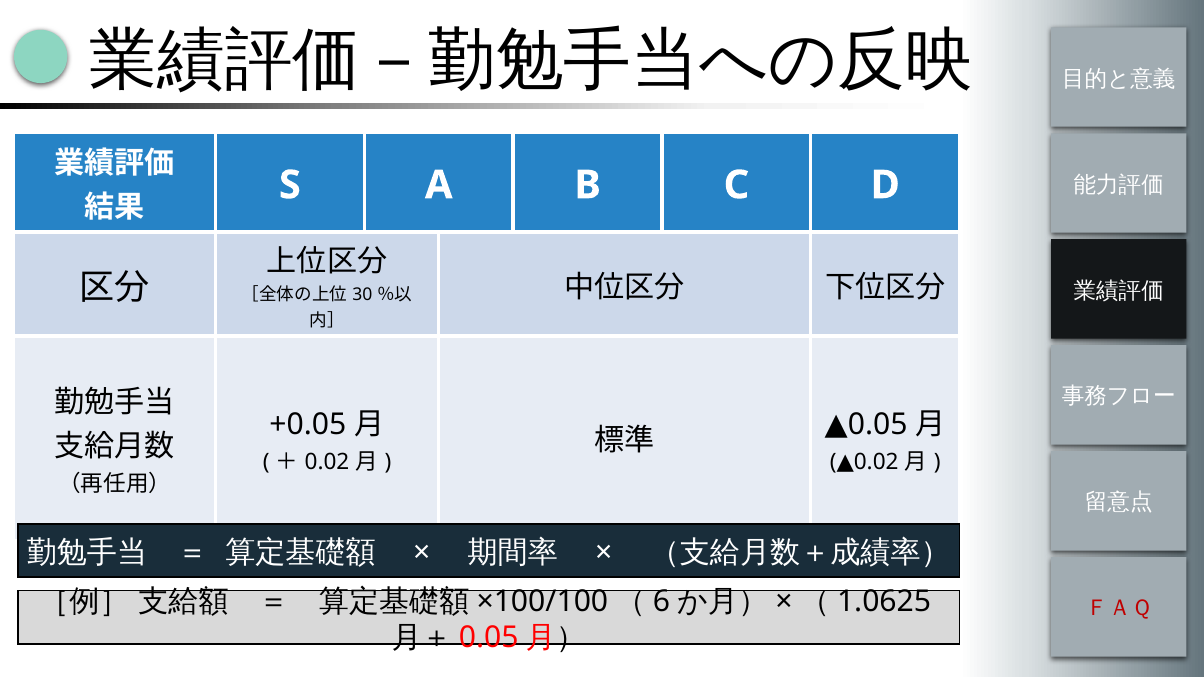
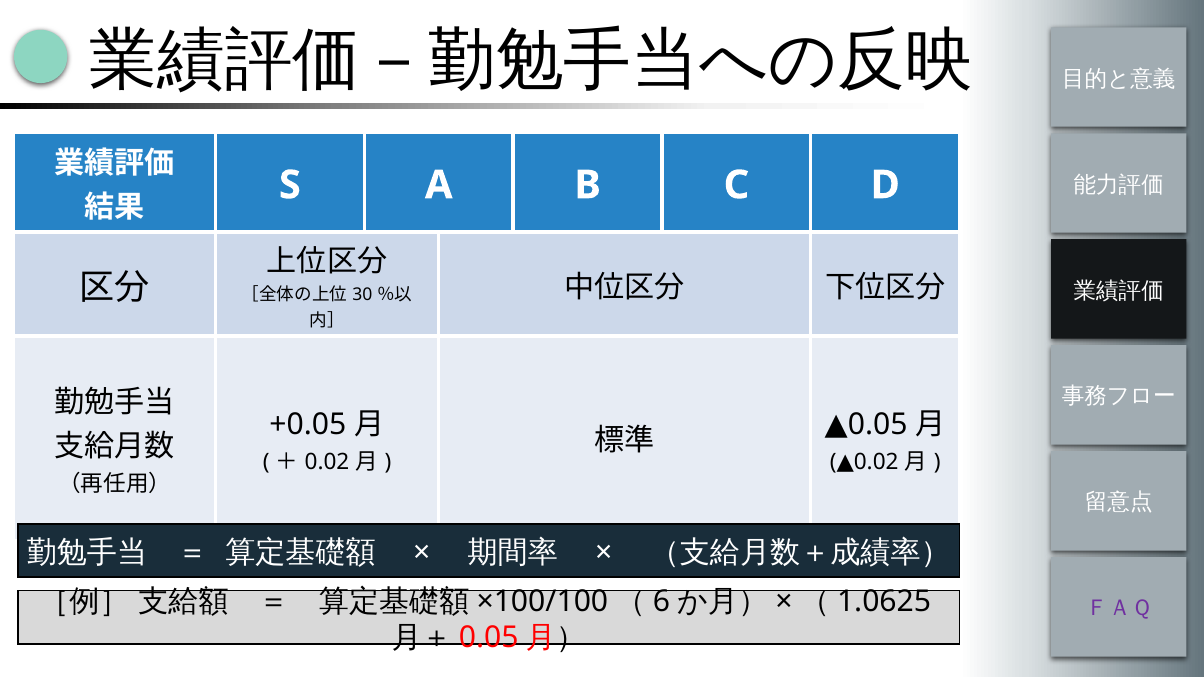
ＦＡＱ colour: red -> purple
